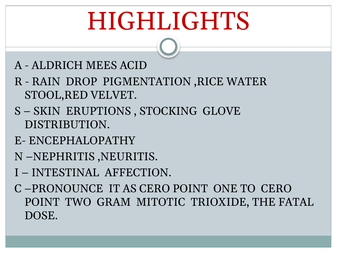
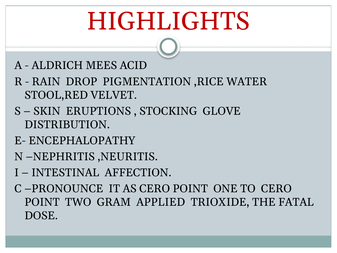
MITOTIC: MITOTIC -> APPLIED
